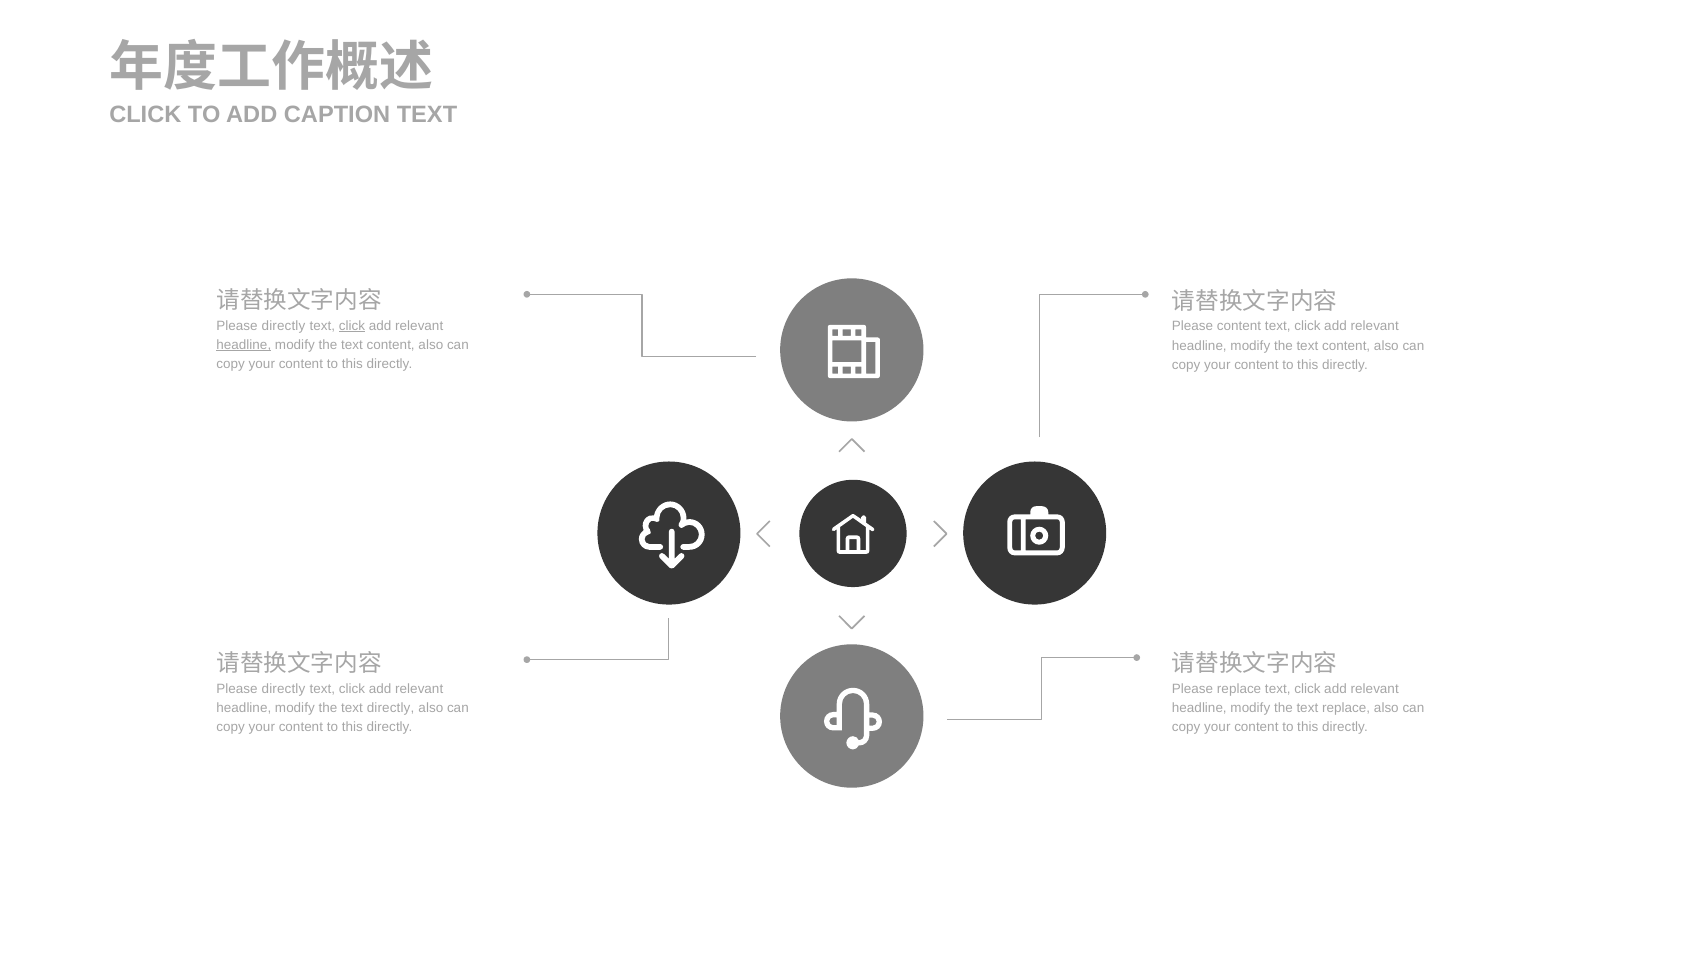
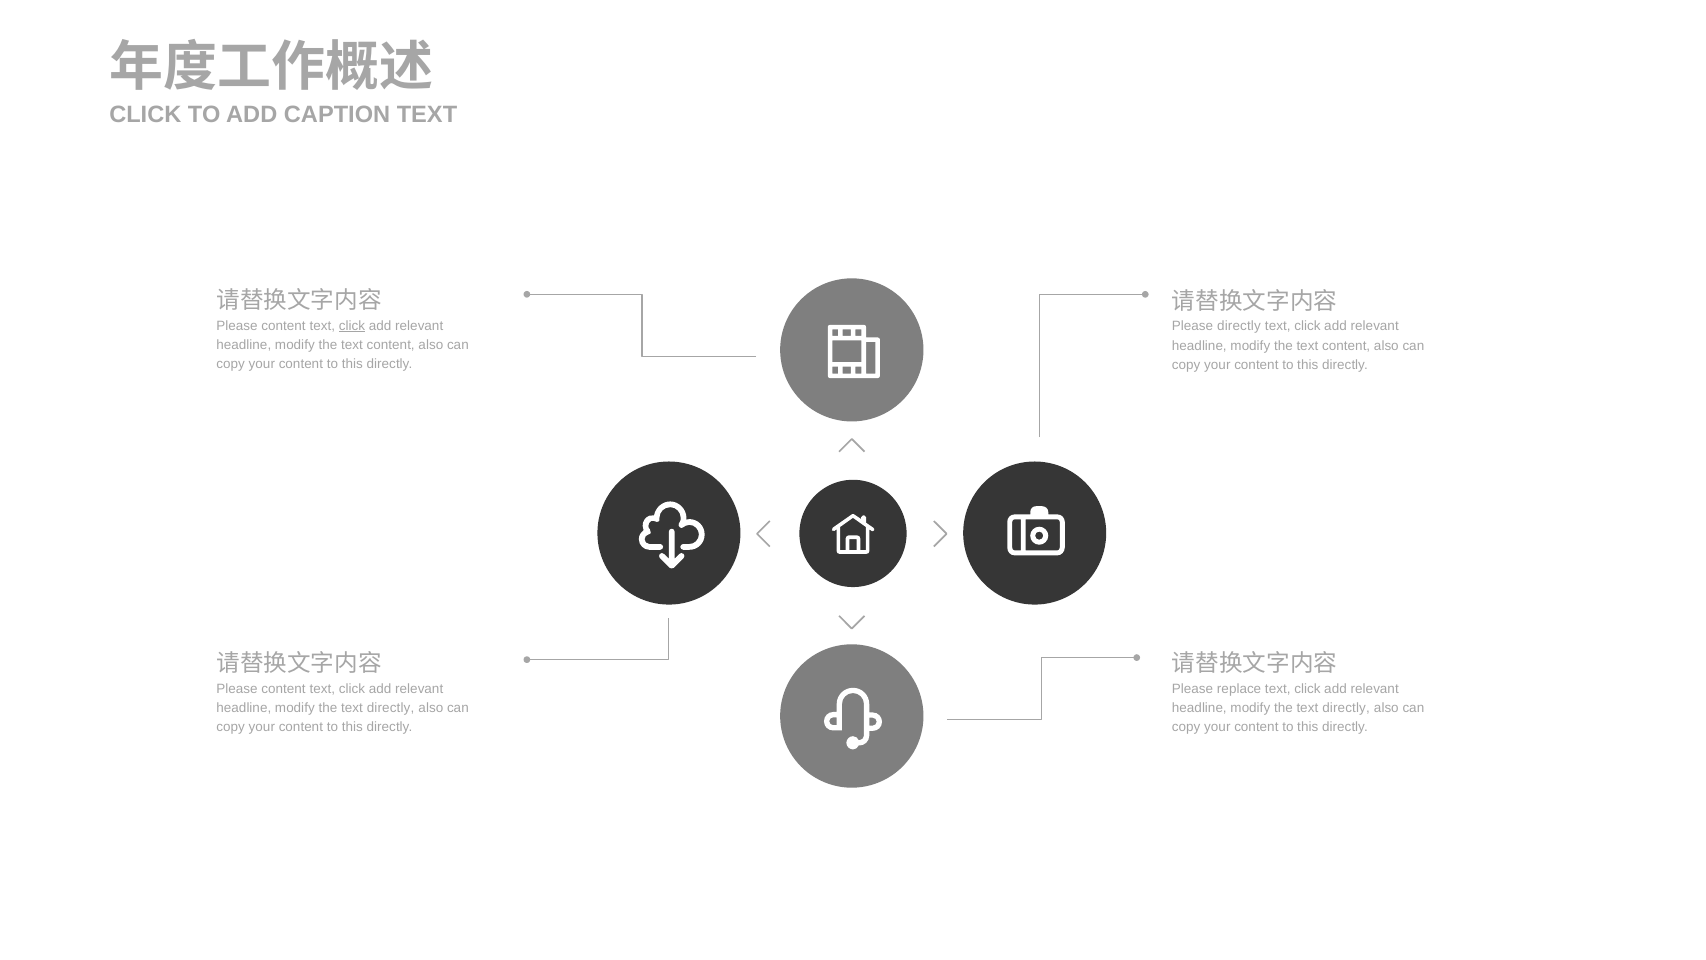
directly at (284, 326): directly -> content
Please content: content -> directly
headline at (244, 345) underline: present -> none
directly at (284, 688): directly -> content
replace at (1346, 708): replace -> directly
